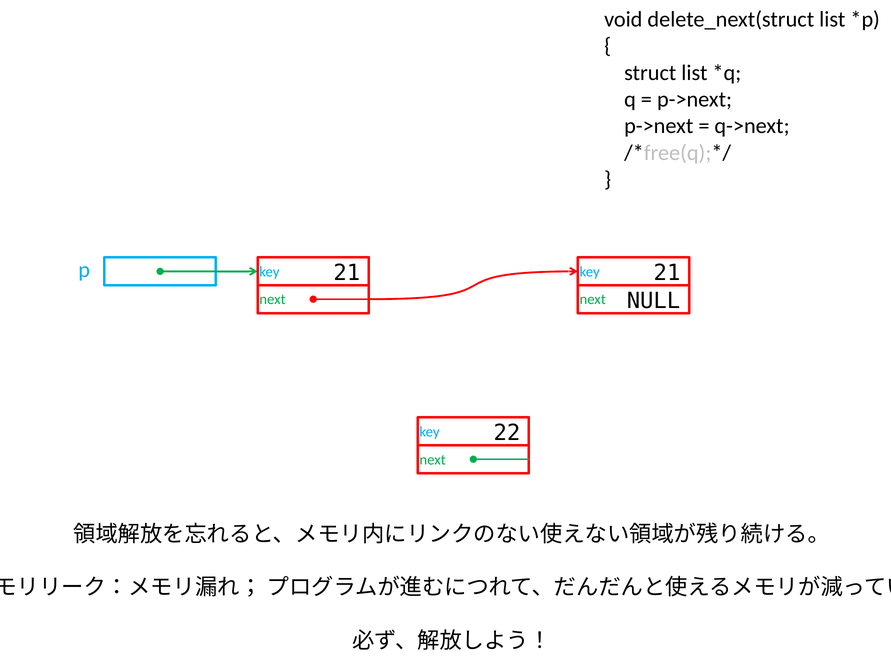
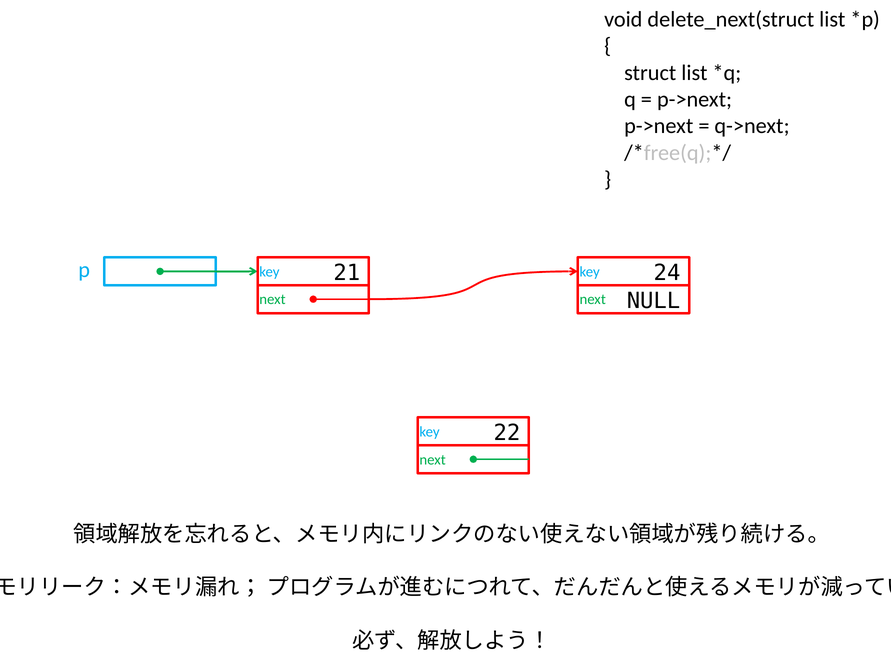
21 21: 21 -> 24
